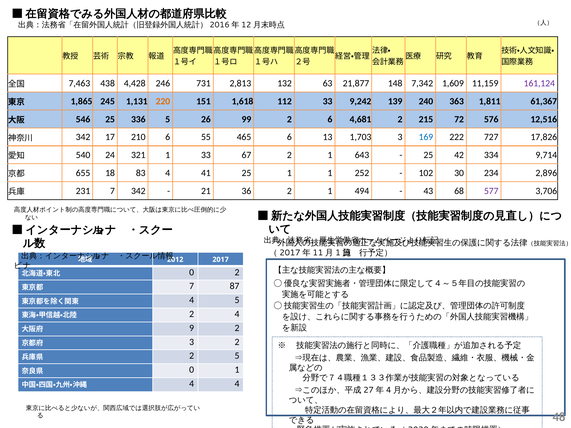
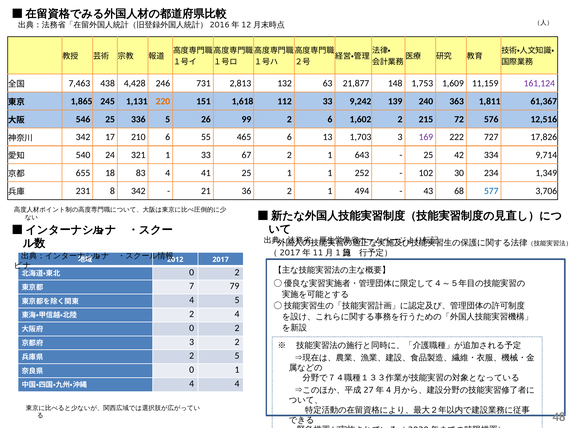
7,342: 7,342 -> 1,753
4,681: 4,681 -> 1,602
169 colour: blue -> purple
2,896: 2,896 -> 1,349
231 7: 7 -> 8
577 colour: purple -> blue
87: 87 -> 79
9 at (192, 328): 9 -> 0
